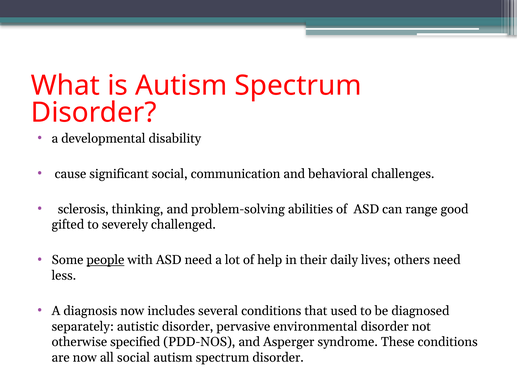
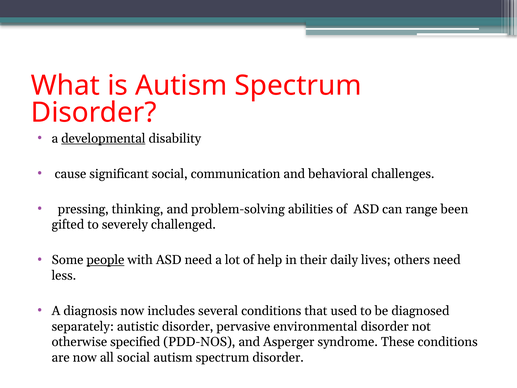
developmental underline: none -> present
sclerosis: sclerosis -> pressing
good: good -> been
